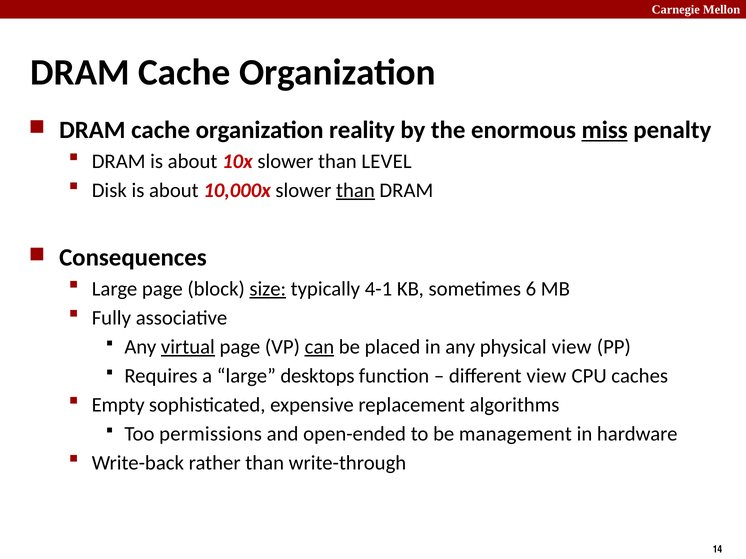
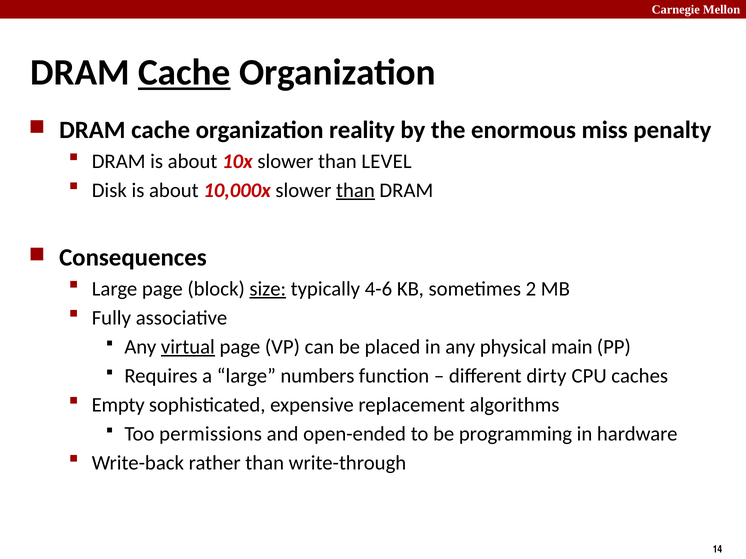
Cache at (184, 73) underline: none -> present
miss underline: present -> none
4-1: 4-1 -> 4-6
6: 6 -> 2
can underline: present -> none
physical view: view -> main
desktops: desktops -> numbers
different view: view -> dirty
management: management -> programming
